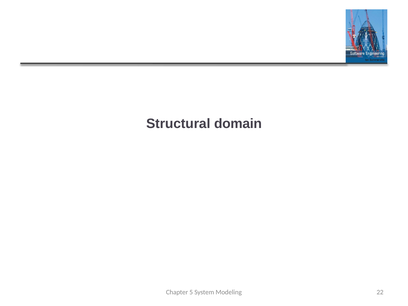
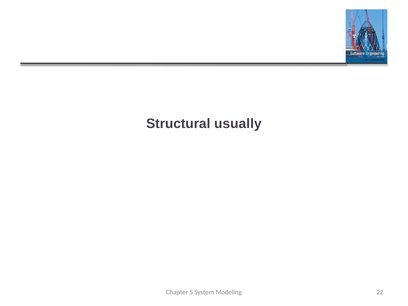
domain: domain -> usually
